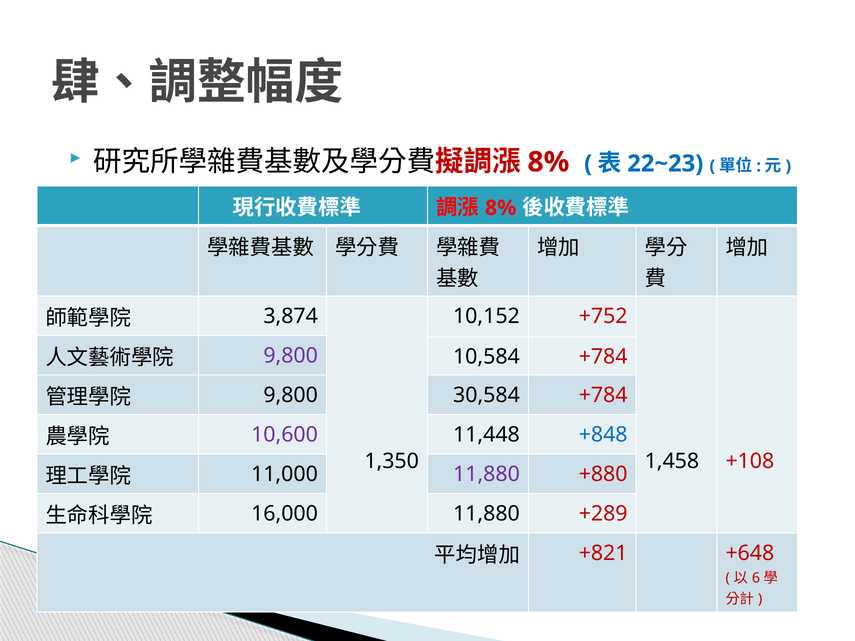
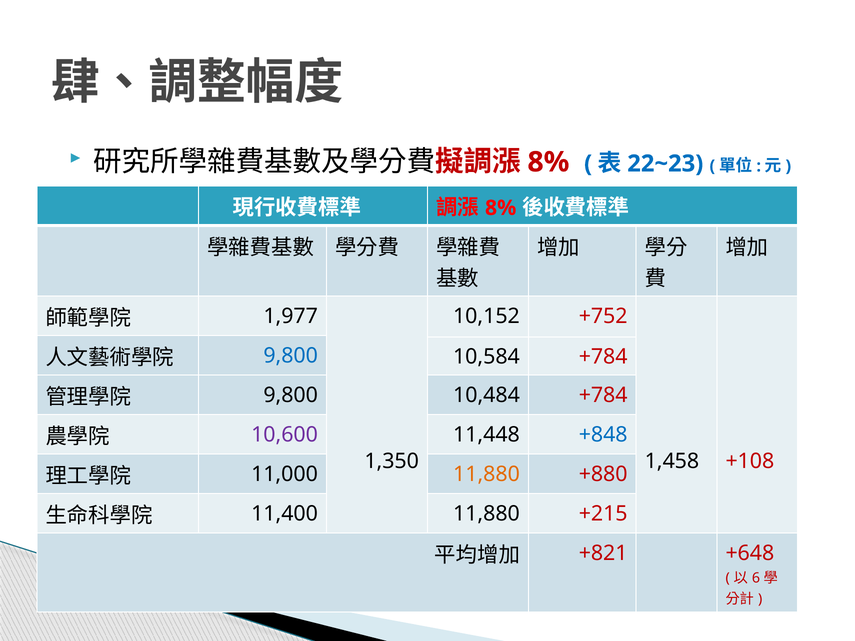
3,874: 3,874 -> 1,977
9,800 at (291, 356) colour: purple -> blue
30,584: 30,584 -> 10,484
11,880 at (486, 474) colour: purple -> orange
16,000: 16,000 -> 11,400
+289: +289 -> +215
